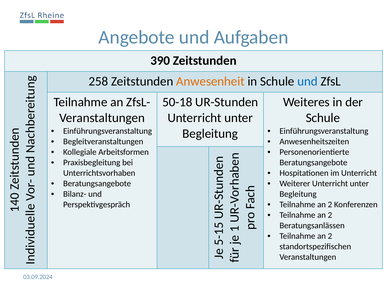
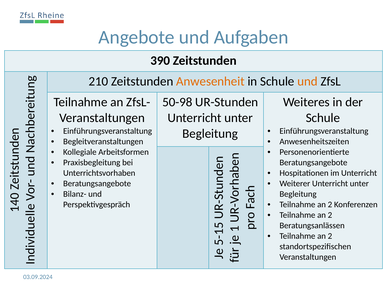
258: 258 -> 210
und at (307, 81) colour: blue -> orange
50-18: 50-18 -> 50-98
